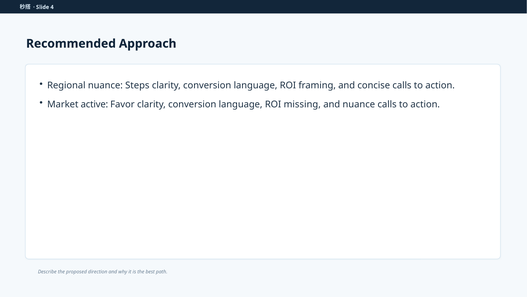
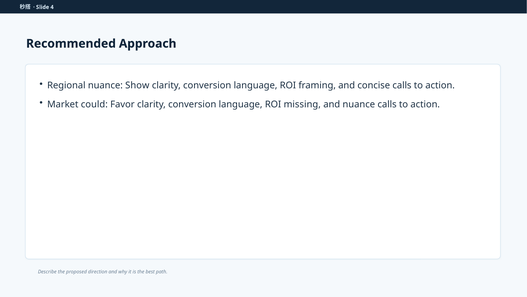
Steps: Steps -> Show
active: active -> could
